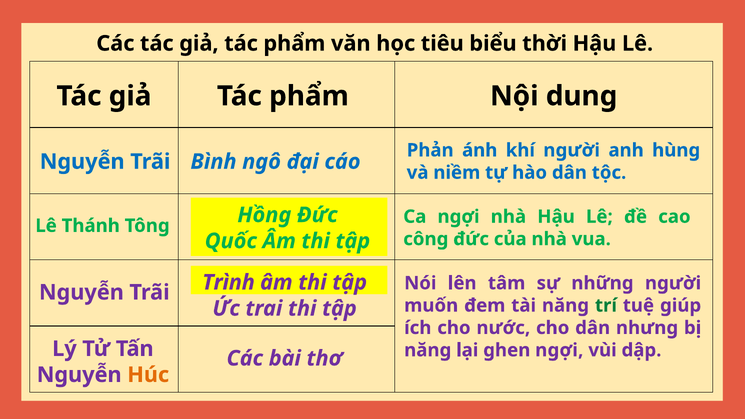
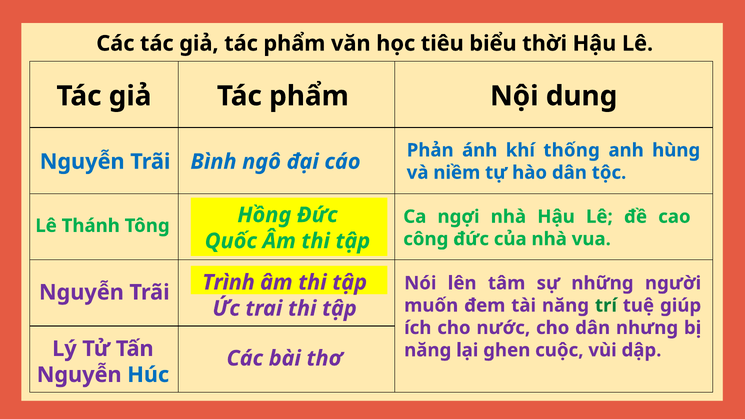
khí người: người -> thống
ghen ngợi: ngợi -> cuộc
Húc colour: orange -> blue
